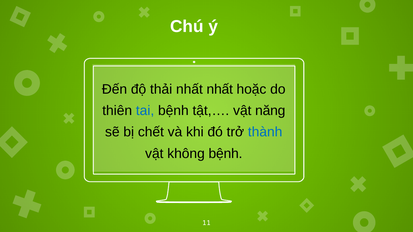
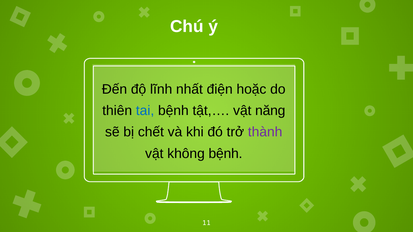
thải: thải -> lĩnh
nhất nhất: nhất -> điện
thành colour: blue -> purple
